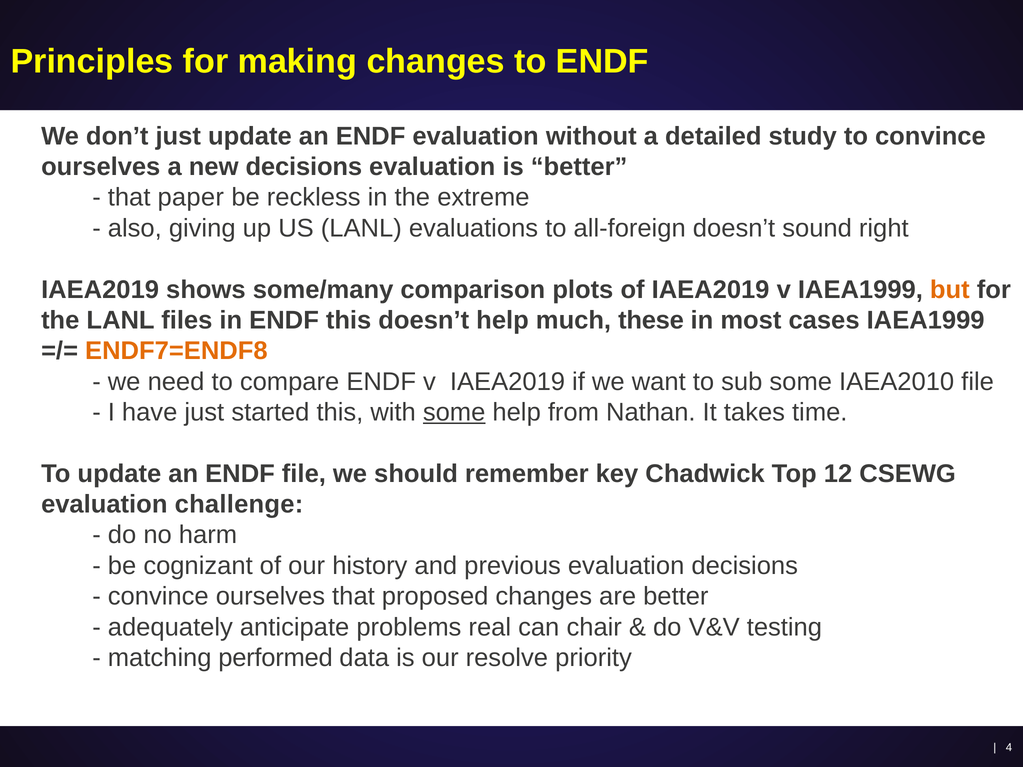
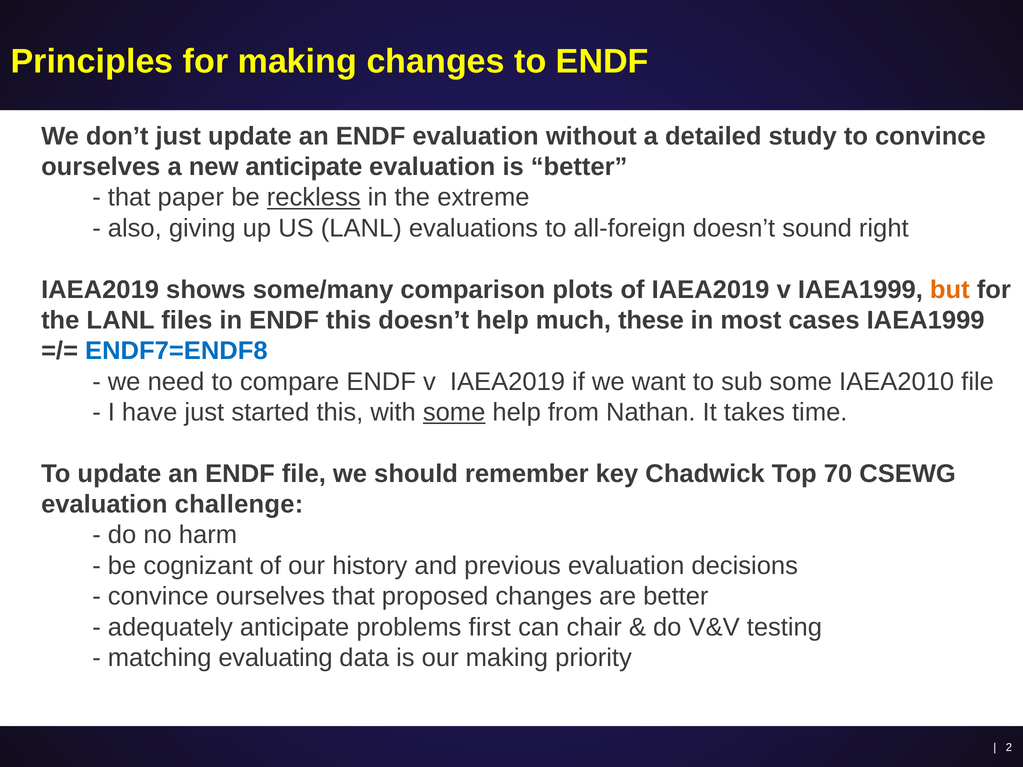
new decisions: decisions -> anticipate
reckless underline: none -> present
ENDF7=ENDF8 colour: orange -> blue
12: 12 -> 70
real: real -> first
performed: performed -> evaluating
our resolve: resolve -> making
4: 4 -> 2
